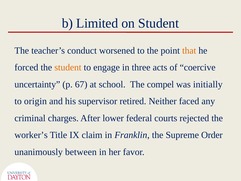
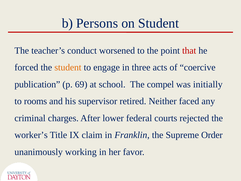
Limited: Limited -> Persons
that colour: orange -> red
uncertainty: uncertainty -> publication
67: 67 -> 69
origin: origin -> rooms
between: between -> working
